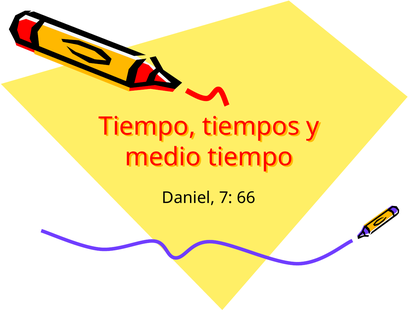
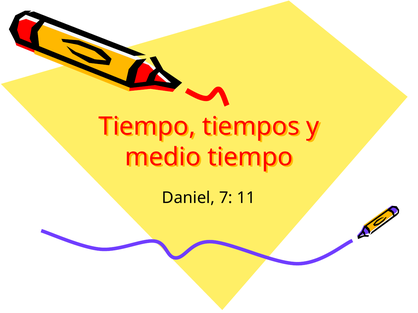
66: 66 -> 11
